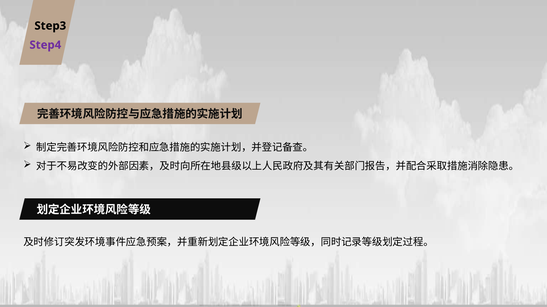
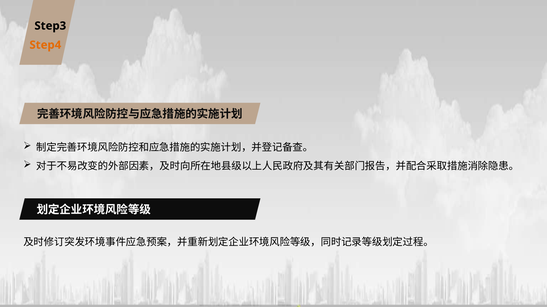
Step4 colour: purple -> orange
